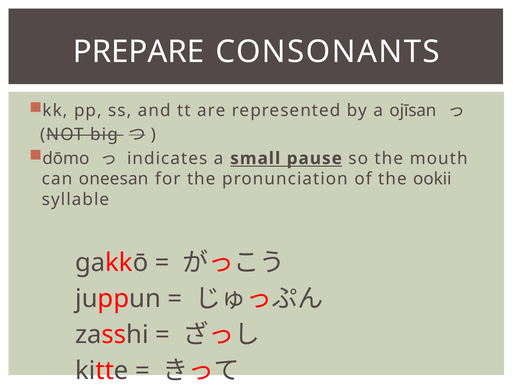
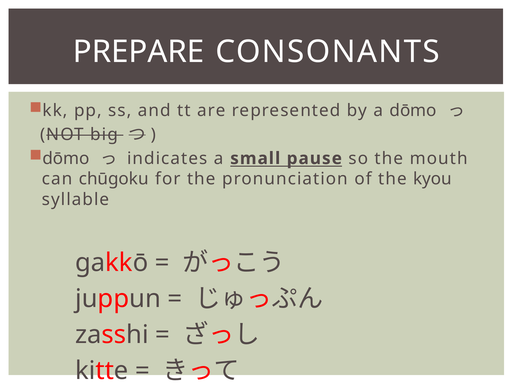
a ojīsan: ojīsan -> dōmo
oneesan: oneesan -> chūgoku
ookii: ookii -> kyou
